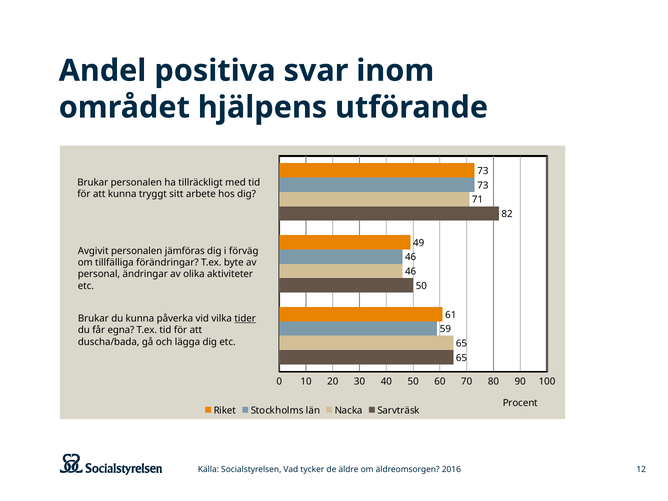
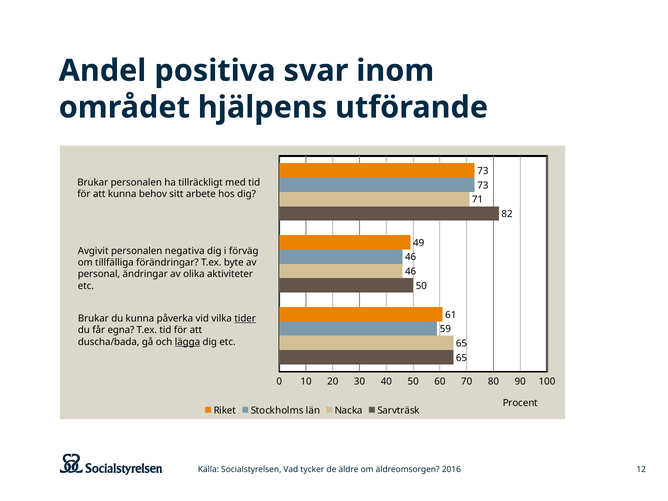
tryggt: tryggt -> behov
jämföras: jämföras -> negativa
lägga underline: none -> present
